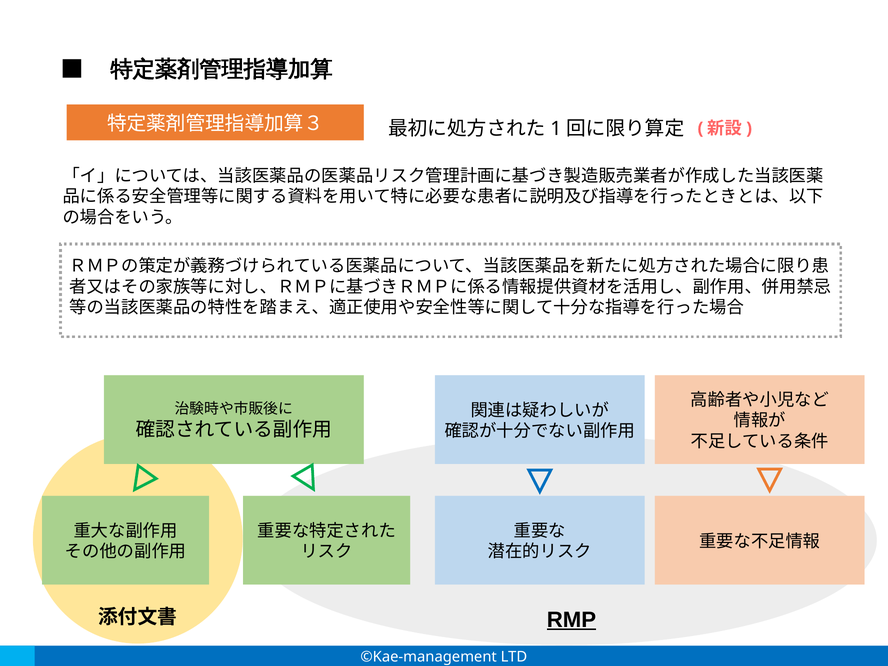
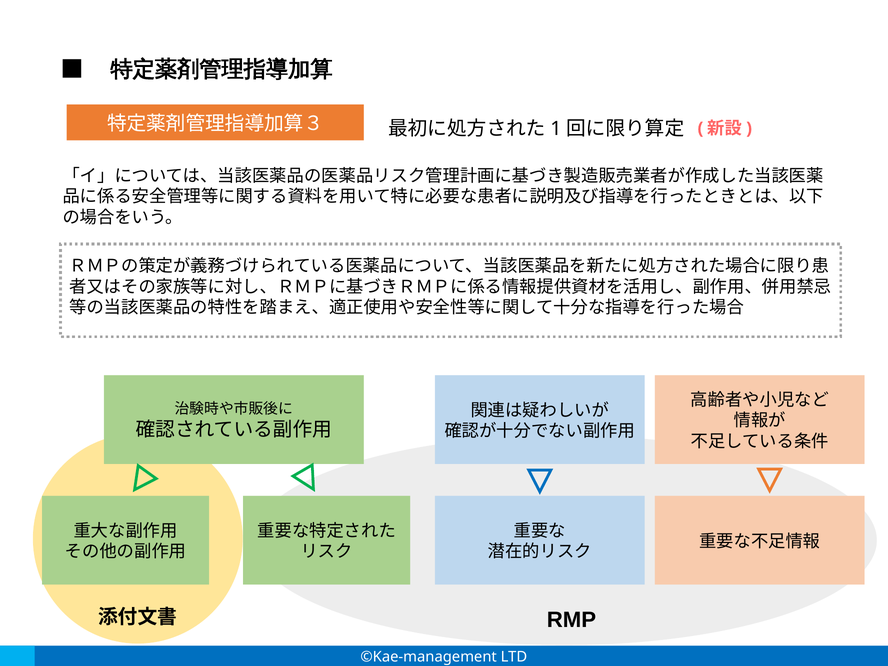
RMP underline: present -> none
